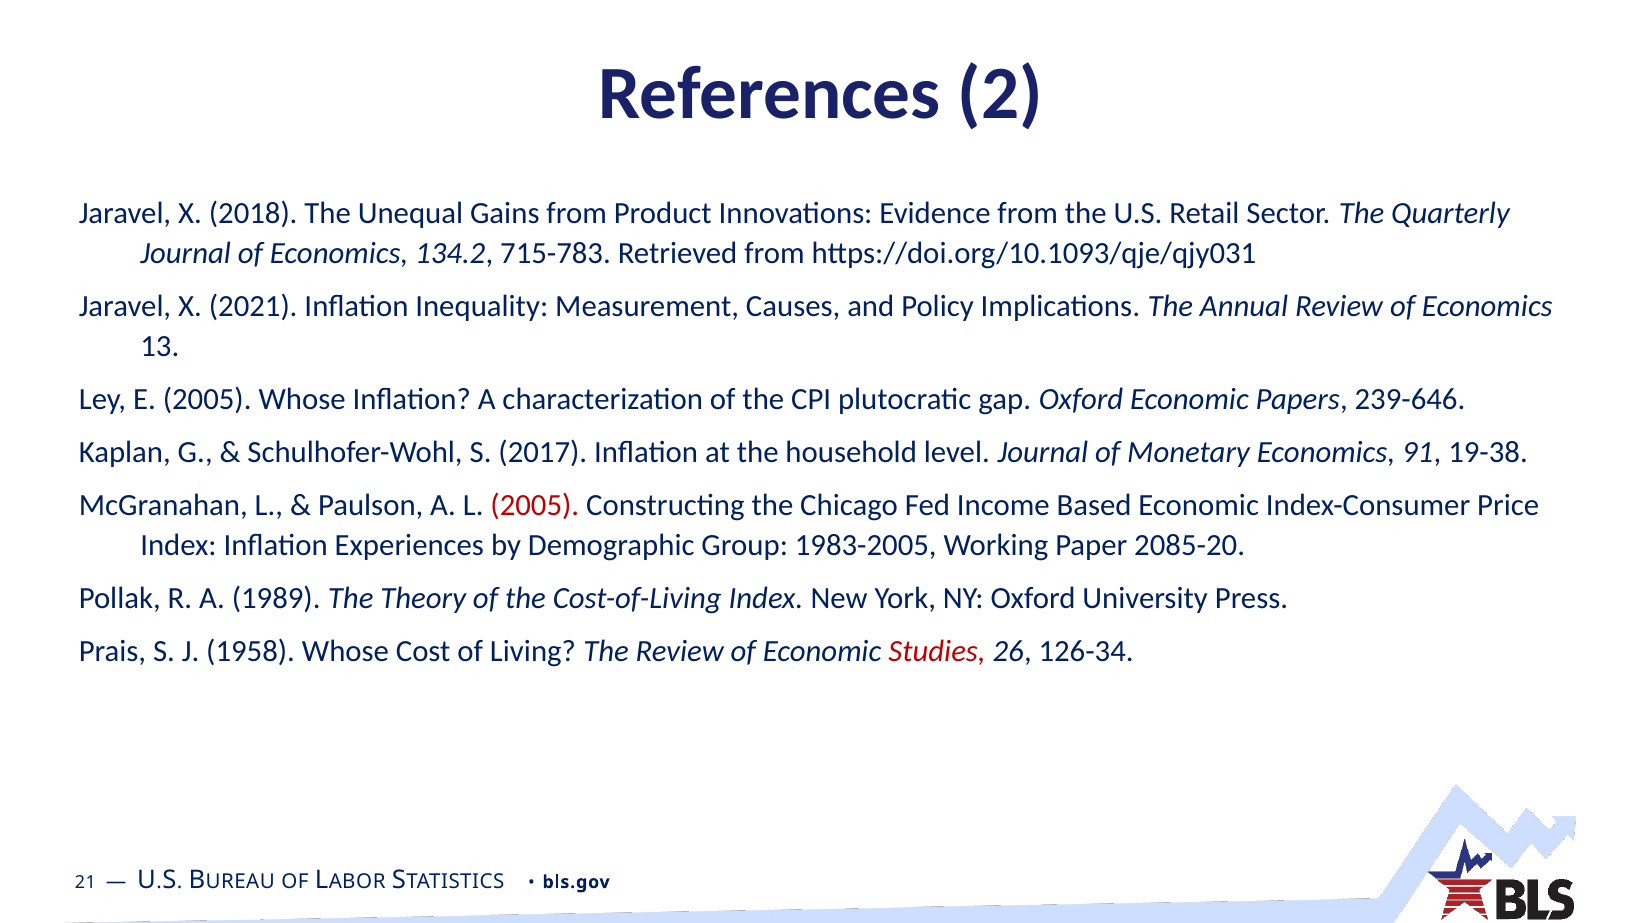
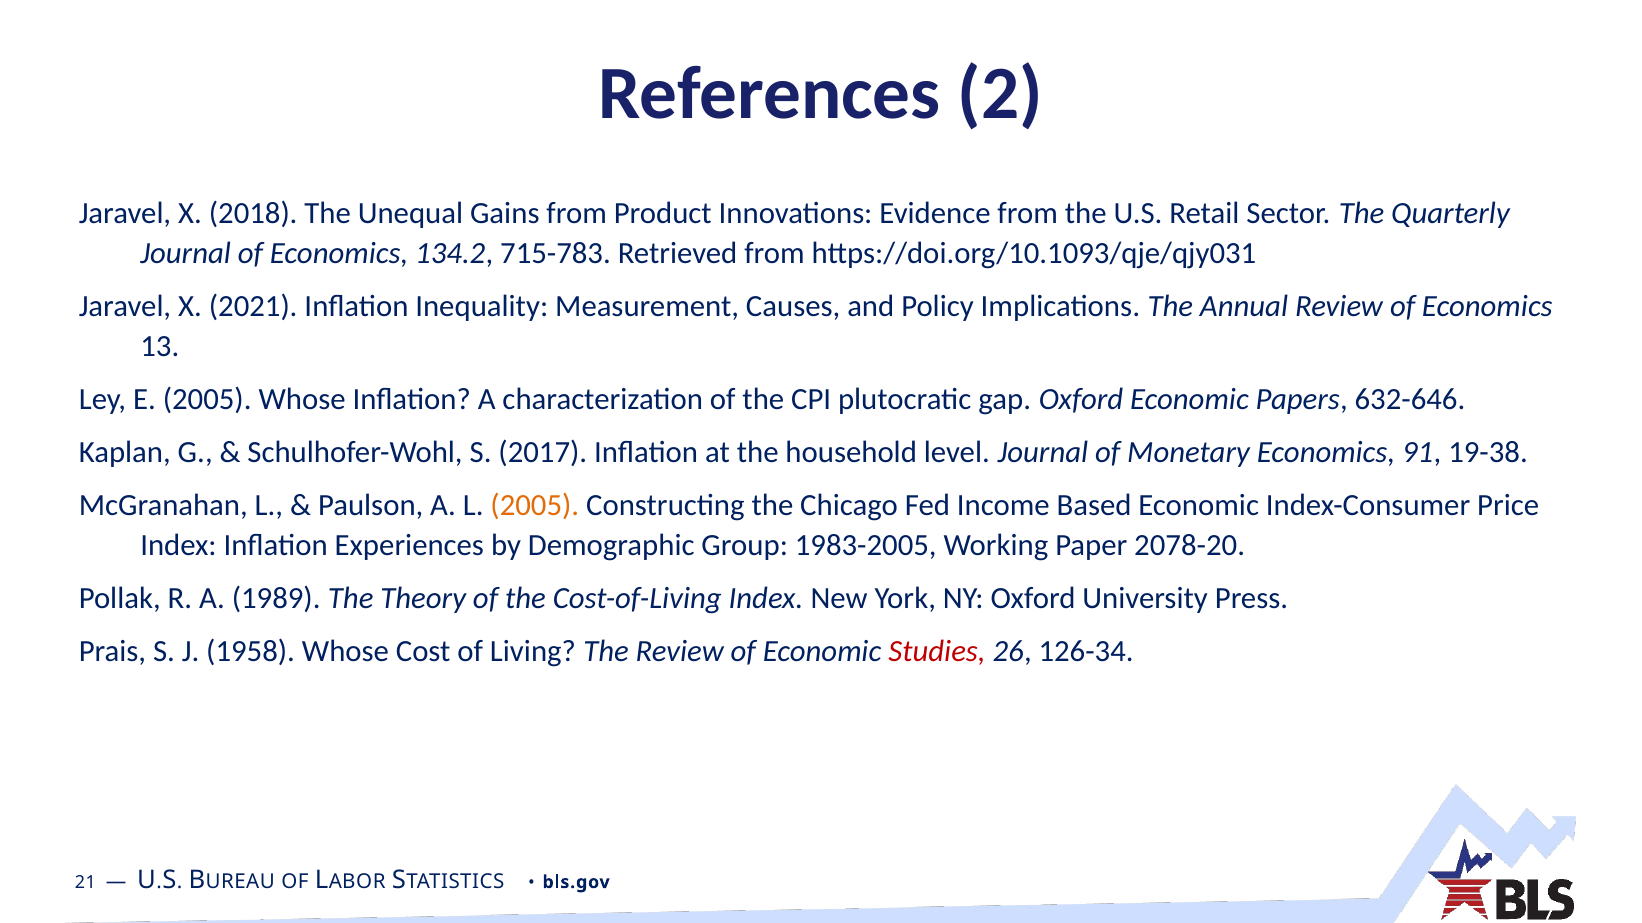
239-646: 239-646 -> 632-646
2005 at (535, 506) colour: red -> orange
2085-20: 2085-20 -> 2078-20
